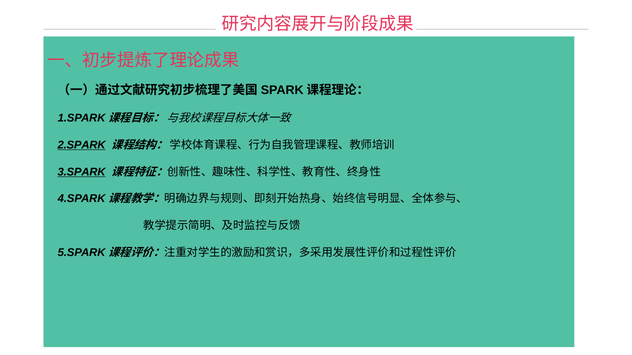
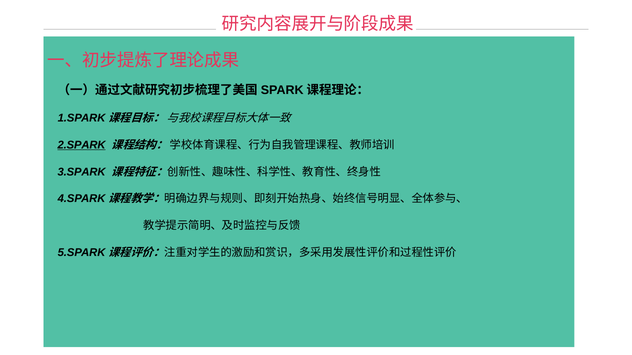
3.SPARK underline: present -> none
